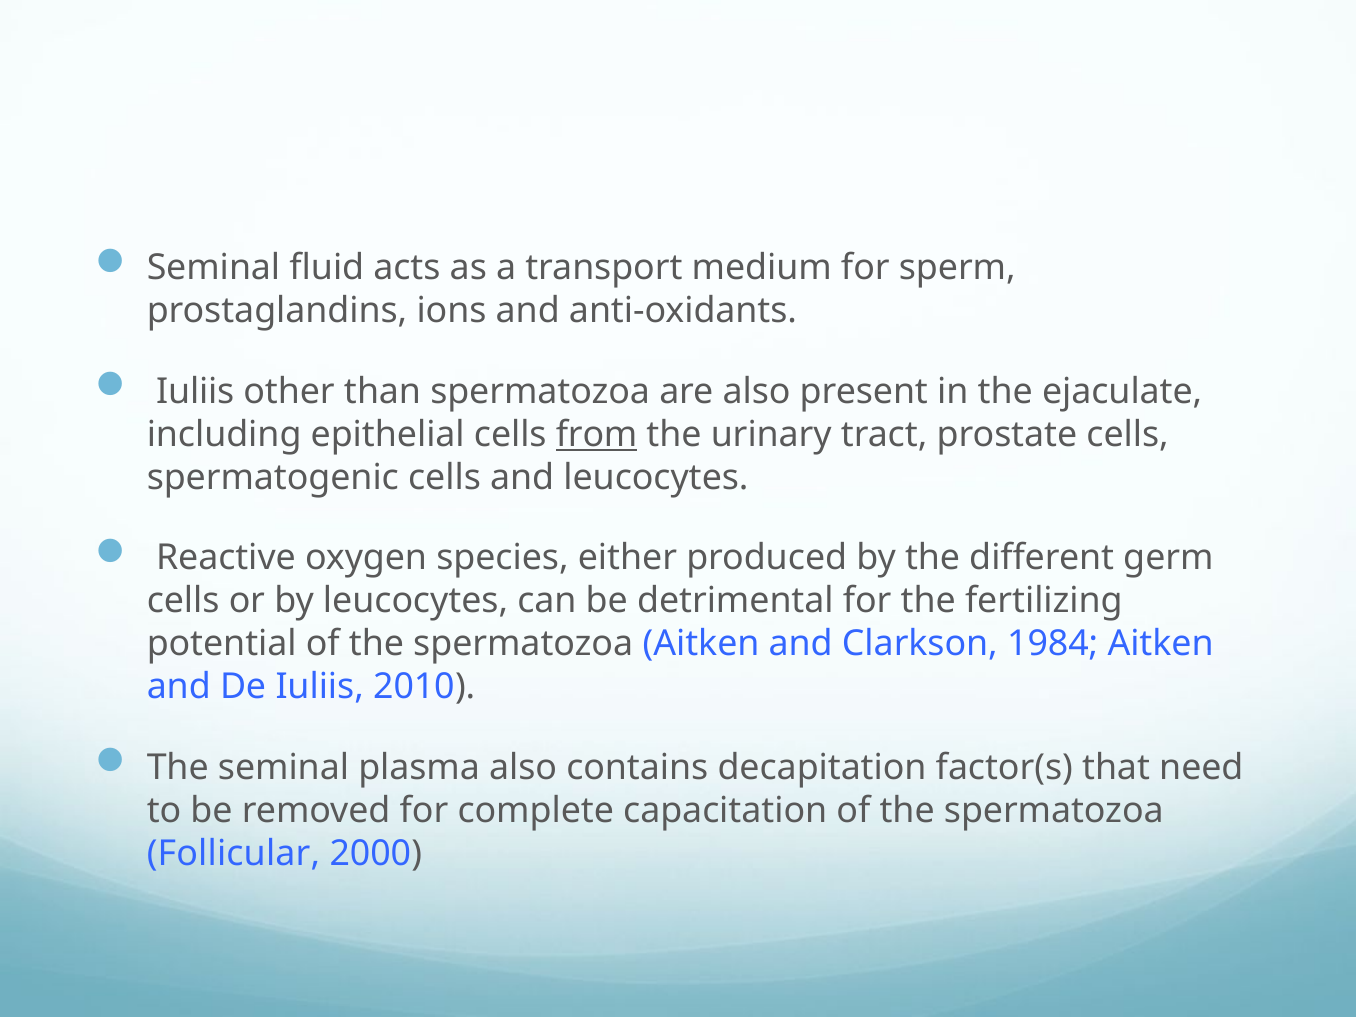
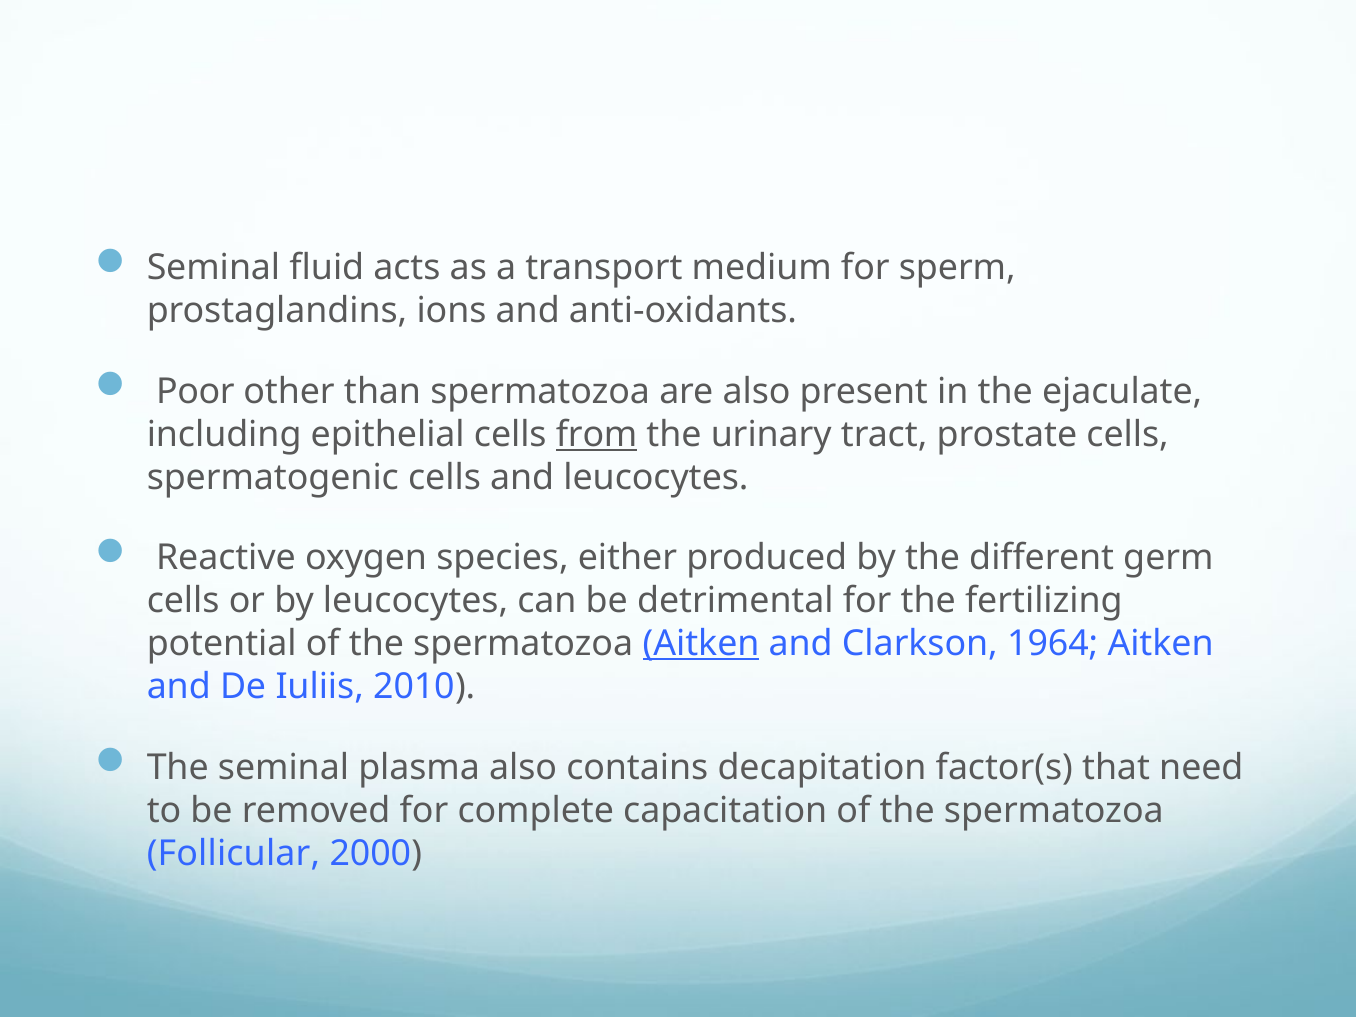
Iuliis at (195, 392): Iuliis -> Poor
Aitken at (701, 644) underline: none -> present
1984: 1984 -> 1964
